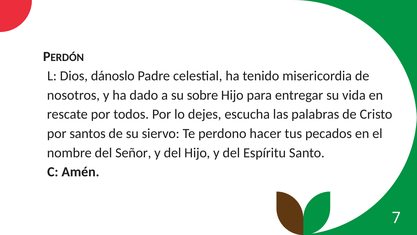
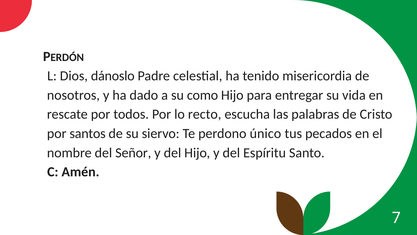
sobre: sobre -> como
dejes: dejes -> recto
hacer: hacer -> único
